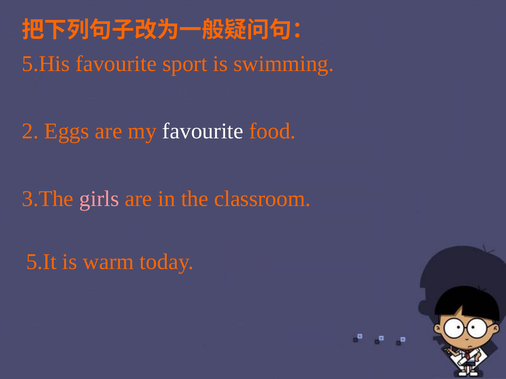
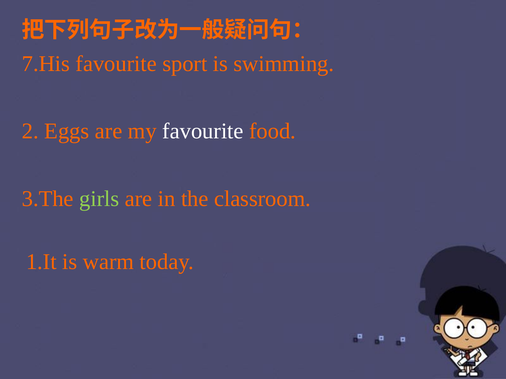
5.His: 5.His -> 7.His
girls colour: pink -> light green
5.It: 5.It -> 1.It
